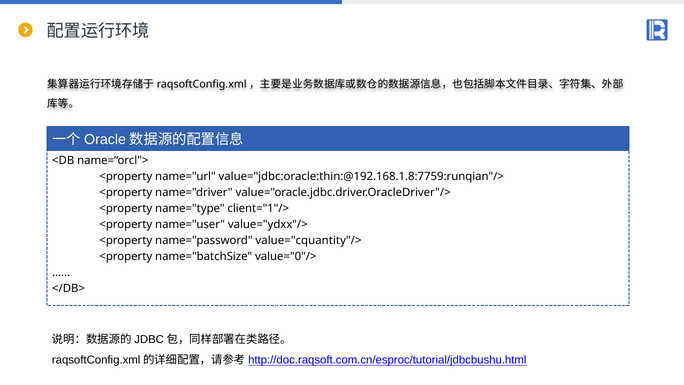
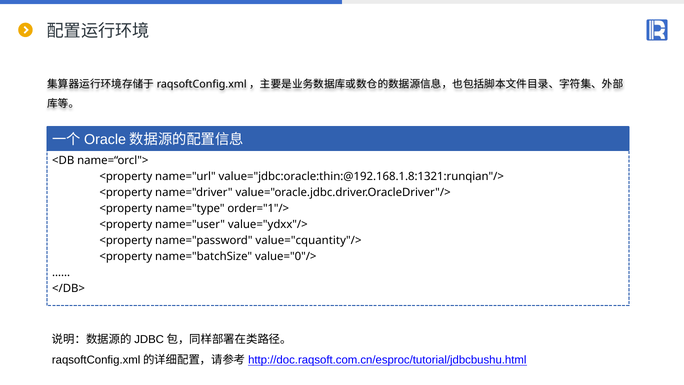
value="jdbc:oracle:thin:@192.168.1.8:7759:runqian"/>: value="jdbc:oracle:thin:@192.168.1.8:7759:runqian"/> -> value="jdbc:oracle:thin:@192.168.1.8:1321:runqian"/>
client="1"/>: client="1"/> -> order="1"/>
